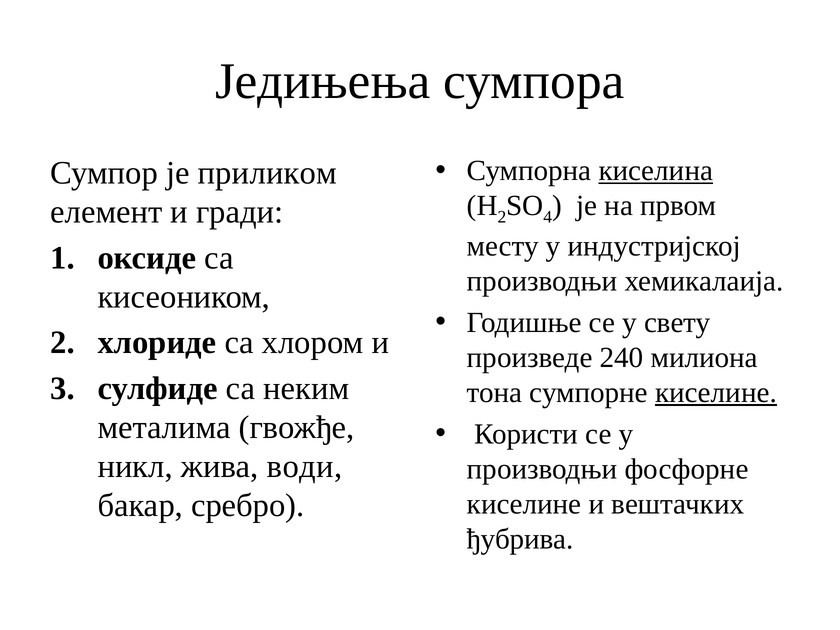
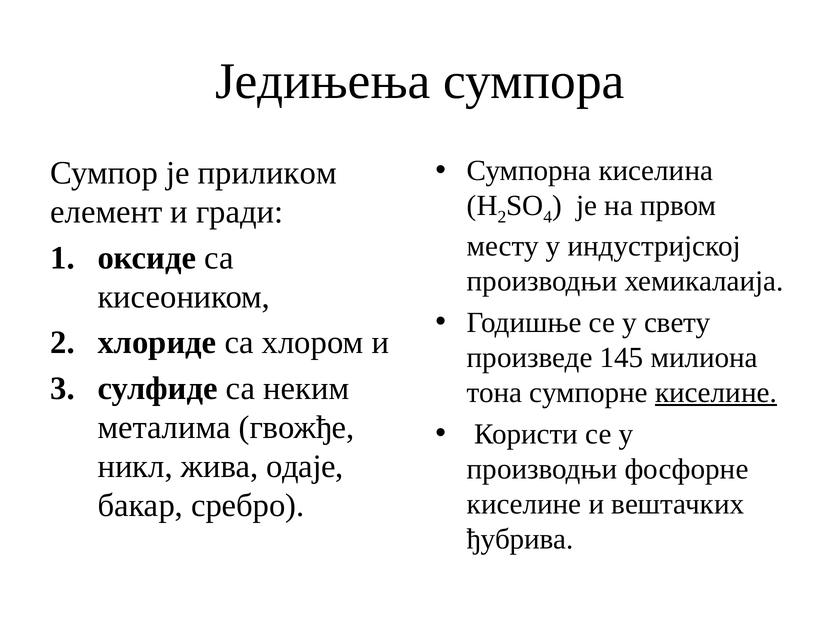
киселина underline: present -> none
240: 240 -> 145
води: води -> одаје
